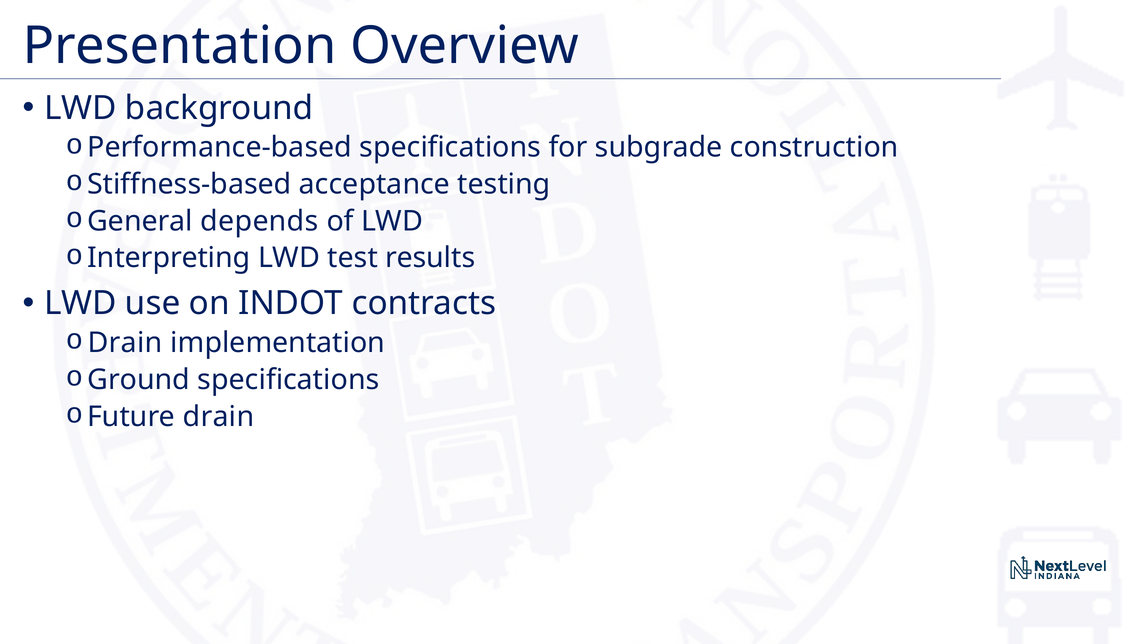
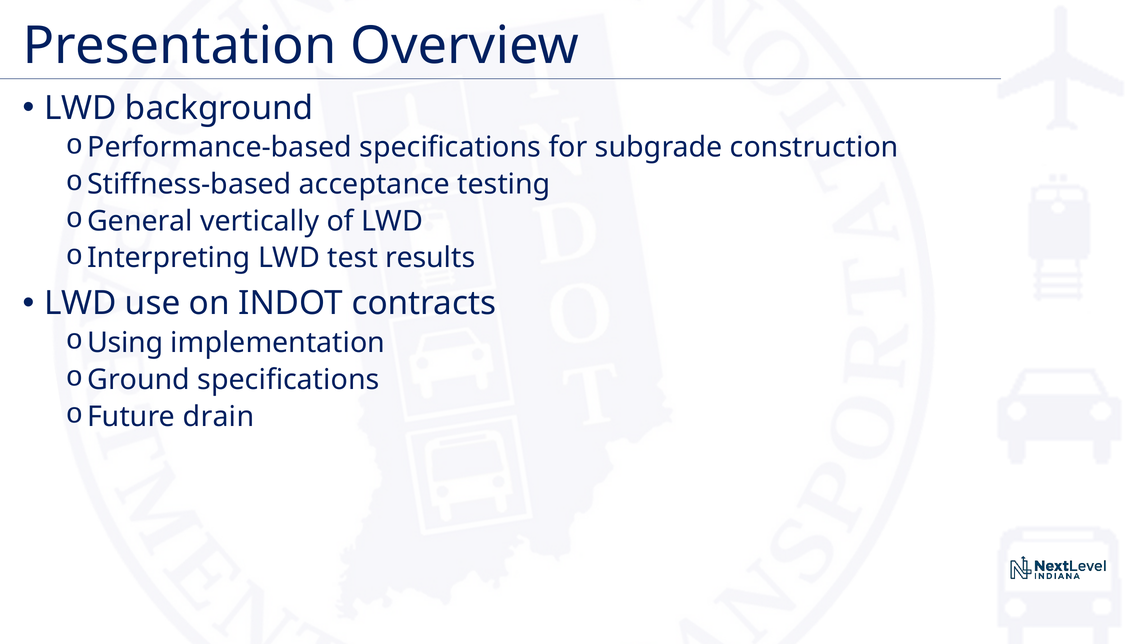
depends: depends -> vertically
Drain at (125, 343): Drain -> Using
